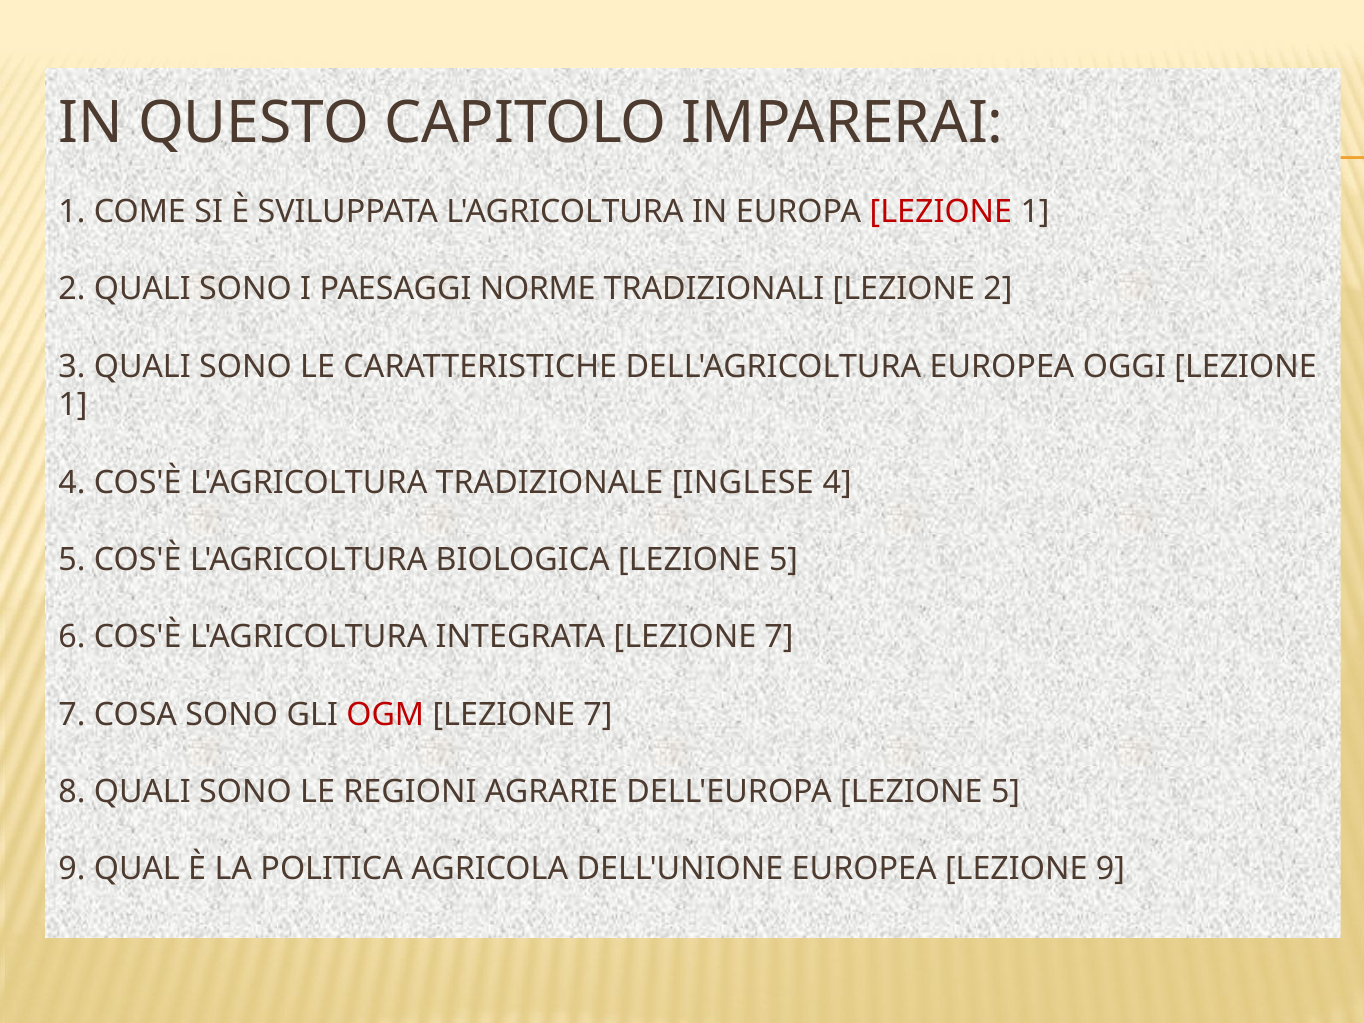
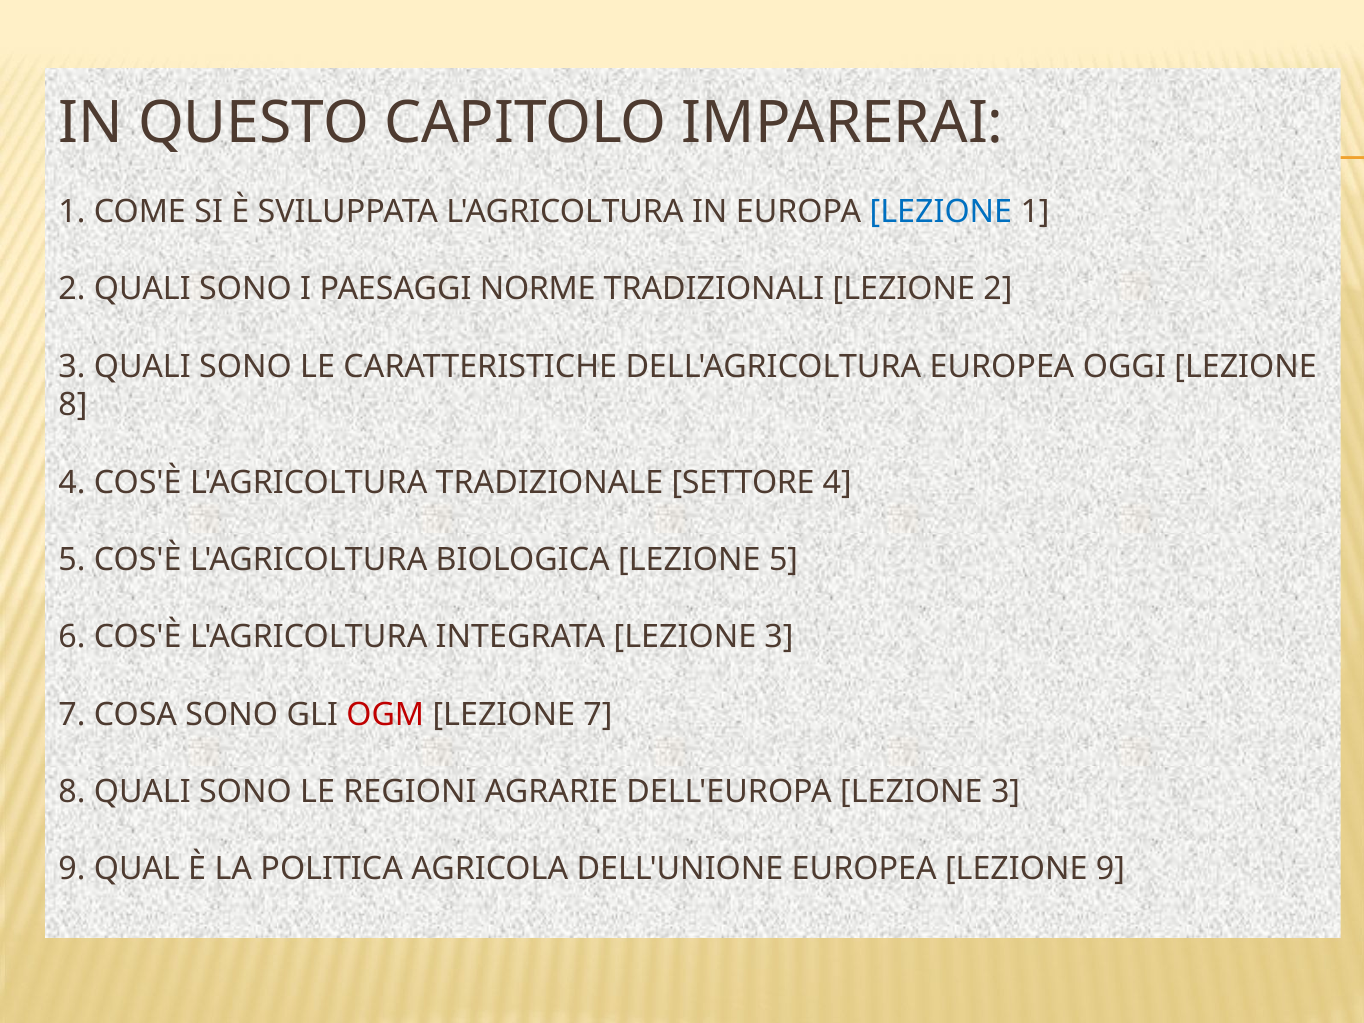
LEZIONE at (941, 212) colour: red -> blue
1 at (73, 405): 1 -> 8
INGLESE: INGLESE -> SETTORE
INTEGRATA LEZIONE 7: 7 -> 3
DELL'EUROPA LEZIONE 5: 5 -> 3
